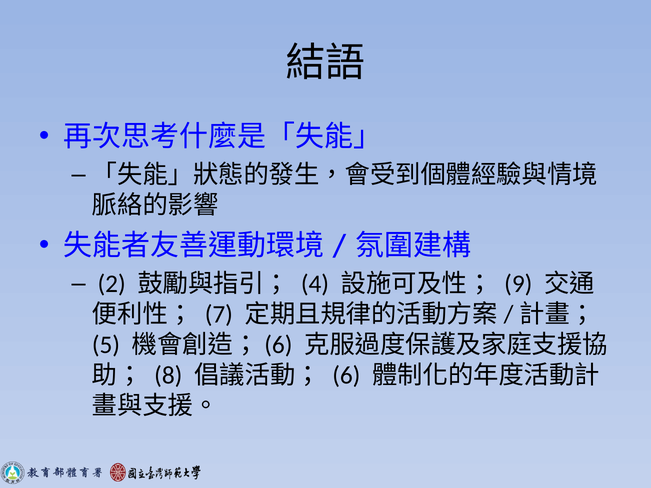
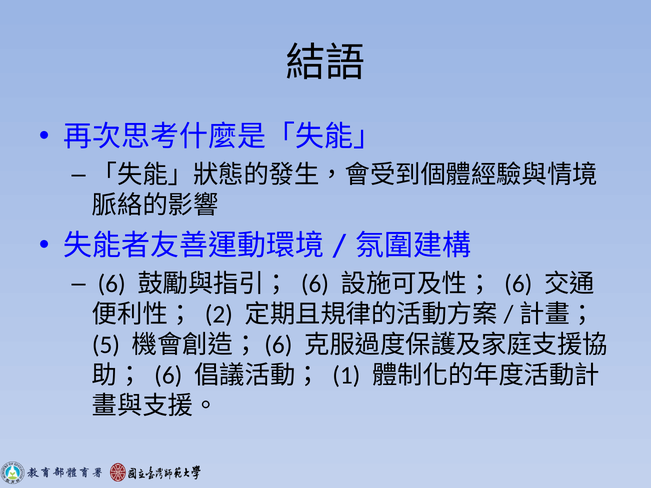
2 at (112, 284): 2 -> 6
4 at (315, 284): 4 -> 6
9 at (518, 284): 9 -> 6
7: 7 -> 2
8 at (168, 375): 8 -> 6
6: 6 -> 1
